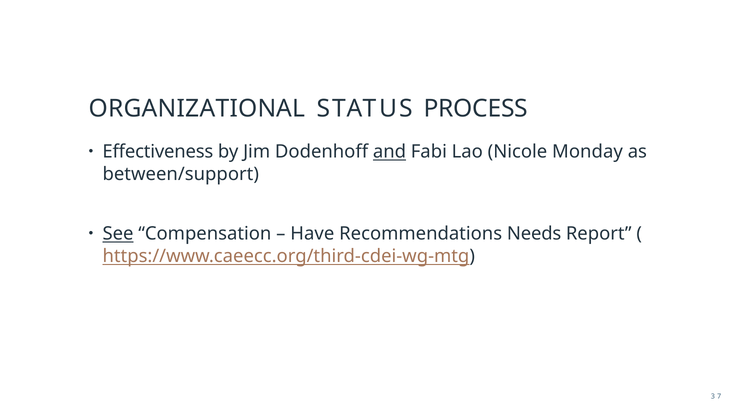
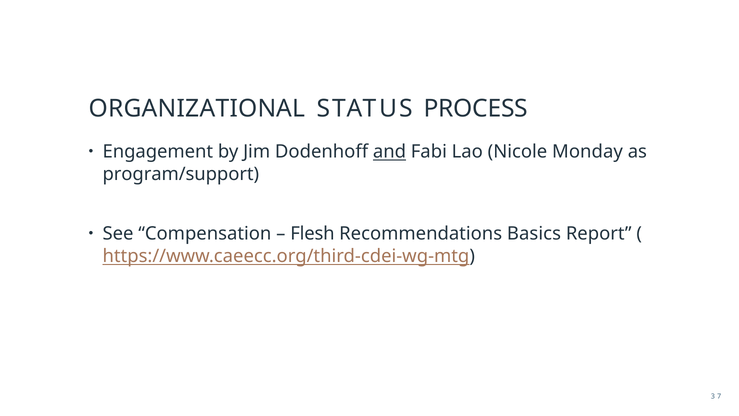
Effectiveness: Effectiveness -> Engagement
between/support: between/support -> program/support
See underline: present -> none
Have: Have -> Flesh
Needs: Needs -> Basics
